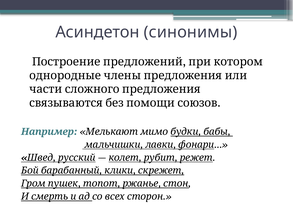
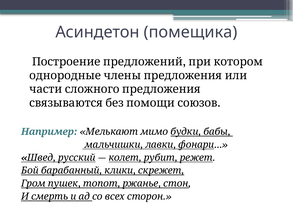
синонимы: синонимы -> помещика
